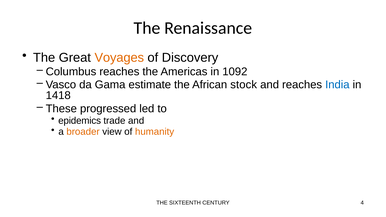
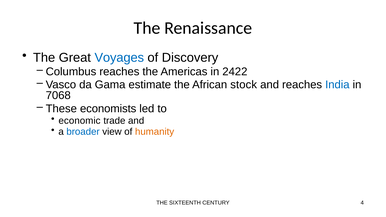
Voyages colour: orange -> blue
1092: 1092 -> 2422
1418: 1418 -> 7068
progressed: progressed -> economists
epidemics: epidemics -> economic
broader colour: orange -> blue
